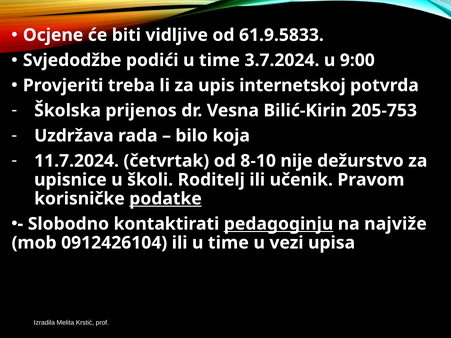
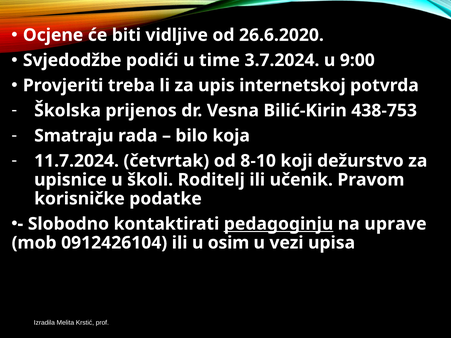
61.9.5833: 61.9.5833 -> 26.6.2020
205-753: 205-753 -> 438-753
Uzdržava: Uzdržava -> Smatraju
nije: nije -> koji
podatke underline: present -> none
najviže: najviže -> uprave
ili u time: time -> osim
